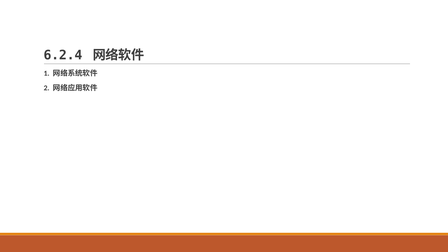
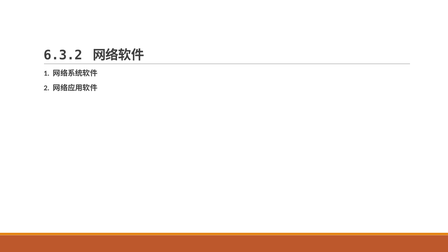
6.2.4: 6.2.4 -> 6.3.2
